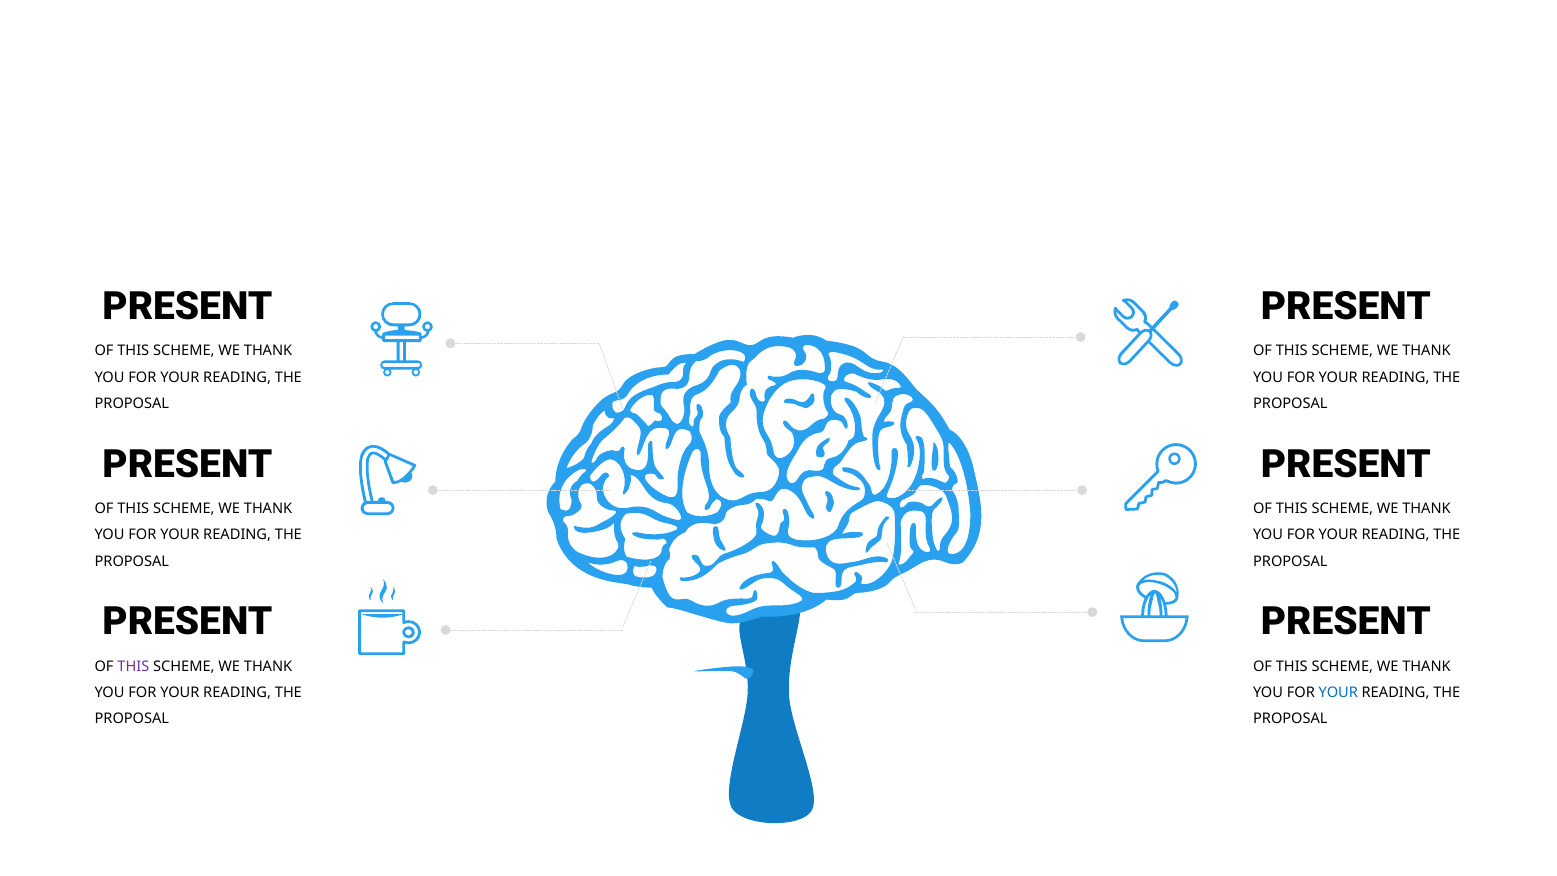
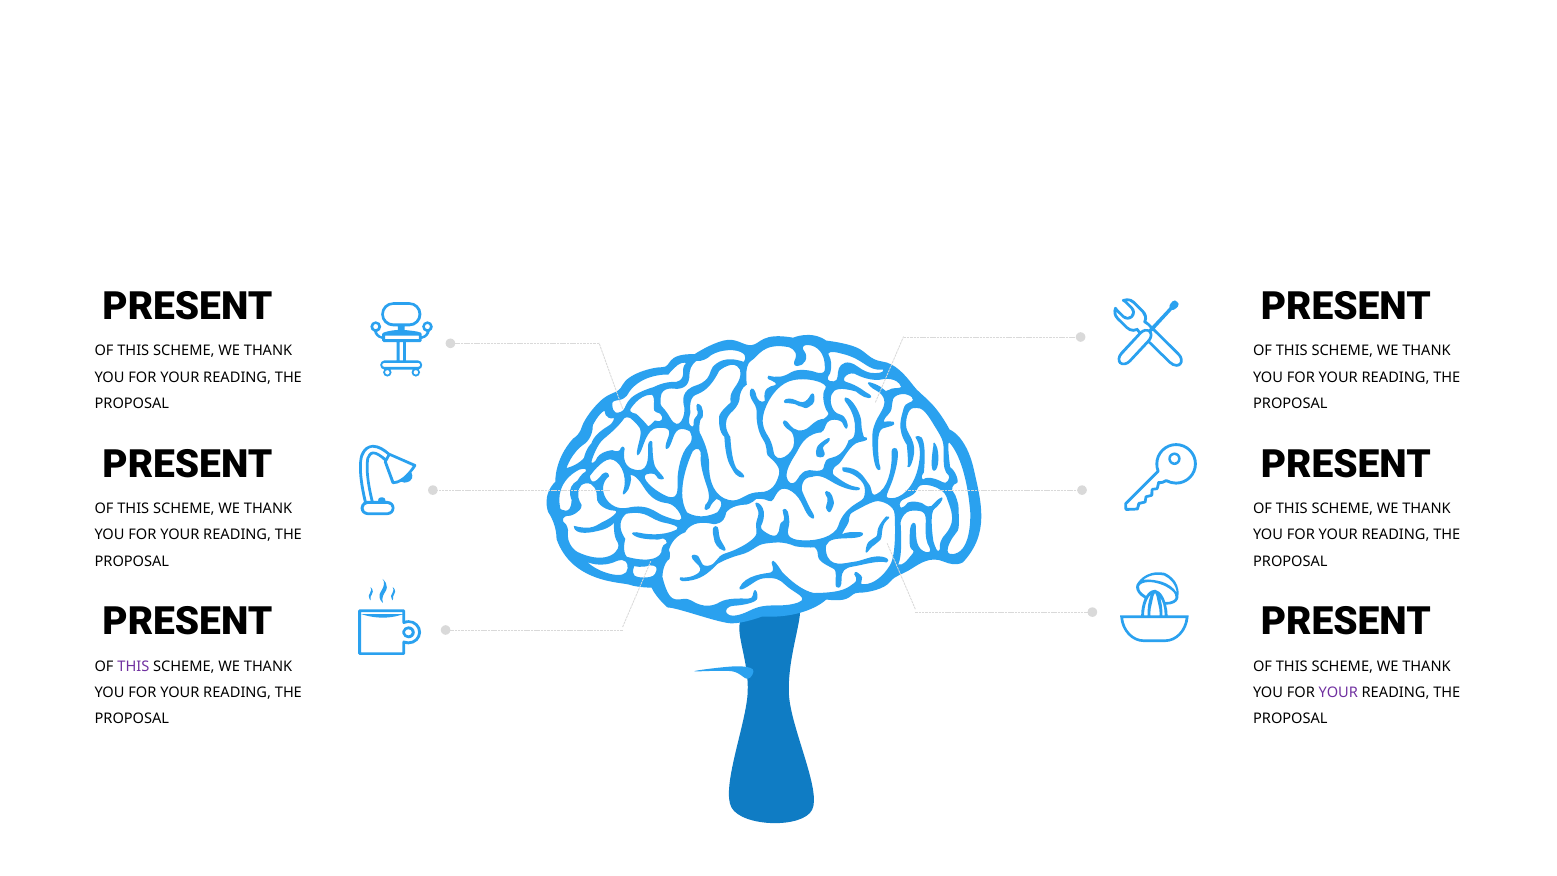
YOUR at (1338, 692) colour: blue -> purple
